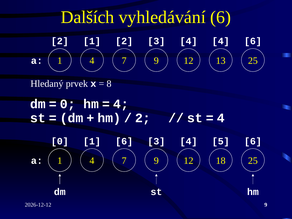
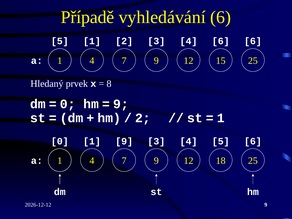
Dalších: Dalších -> Případě
2 at (60, 41): 2 -> 5
4 4: 4 -> 6
13: 13 -> 15
4 at (121, 104): 4 -> 9
4 at (221, 118): 4 -> 1
1 6: 6 -> 9
